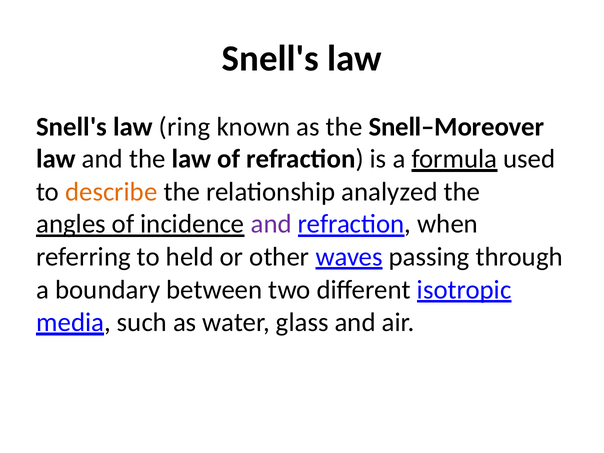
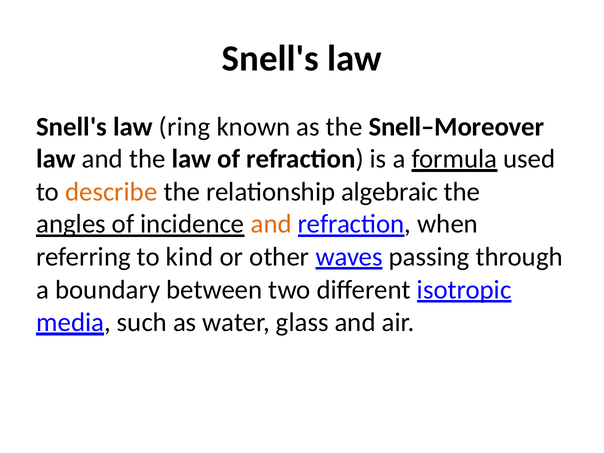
analyzed: analyzed -> algebraic
and at (271, 224) colour: purple -> orange
held: held -> kind
